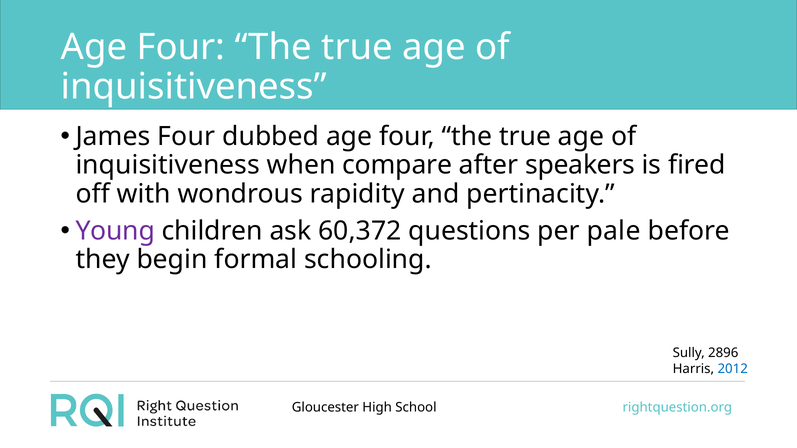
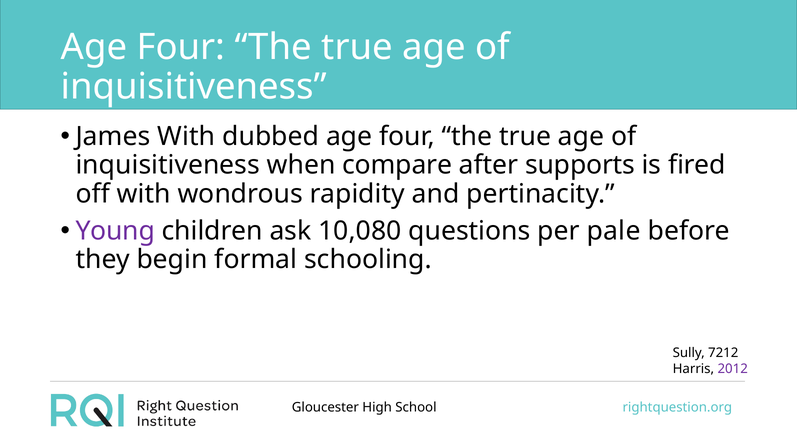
James Four: Four -> With
speakers: speakers -> supports
60,372: 60,372 -> 10,080
2896: 2896 -> 7212
2012 colour: blue -> purple
